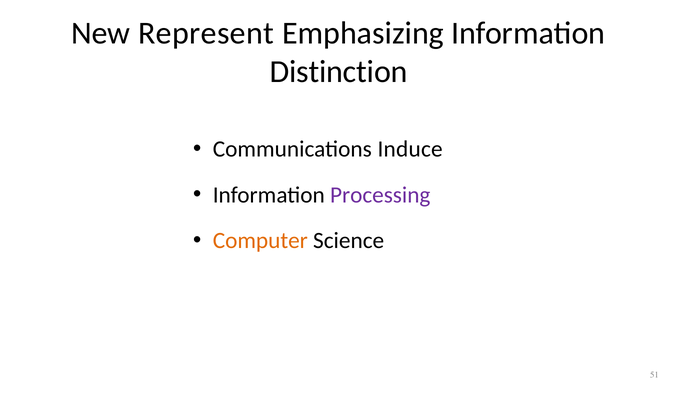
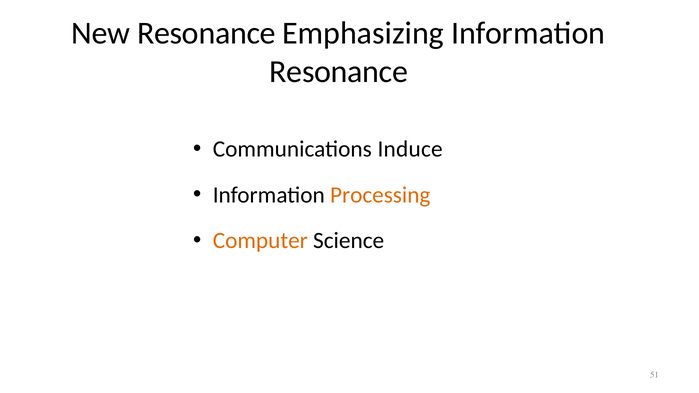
New Represent: Represent -> Resonance
Distinction at (339, 72): Distinction -> Resonance
Processing colour: purple -> orange
